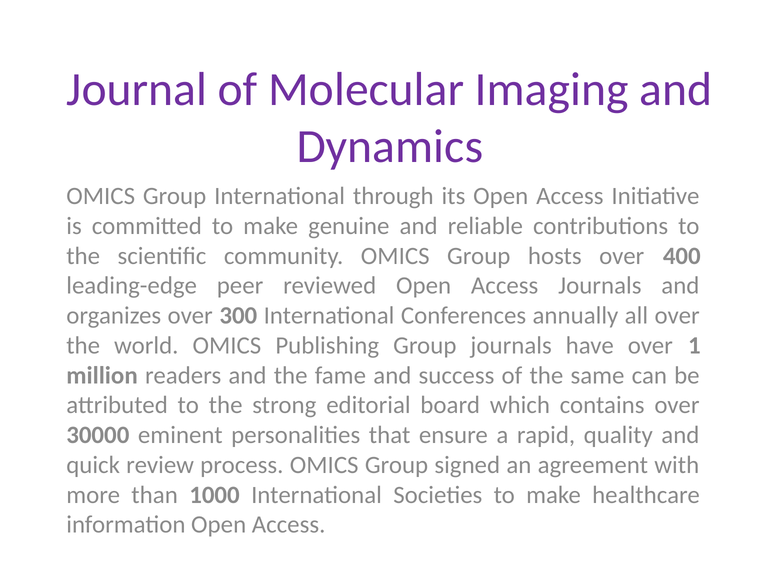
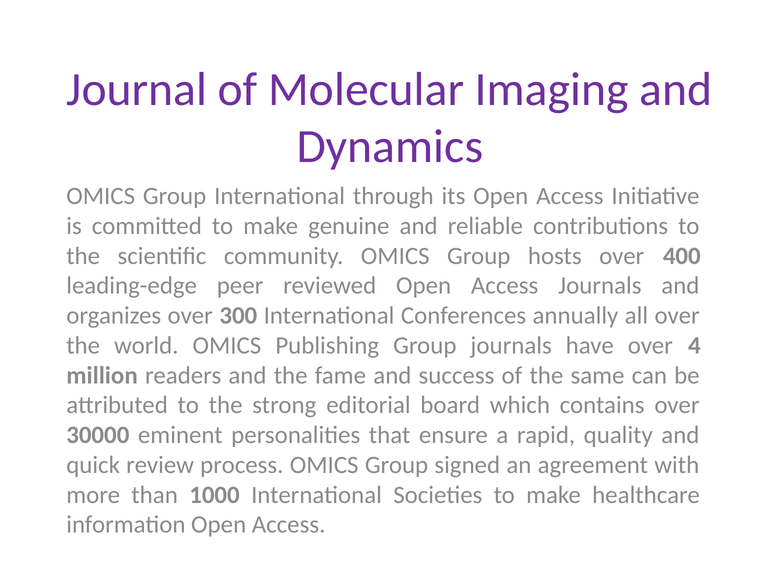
1: 1 -> 4
